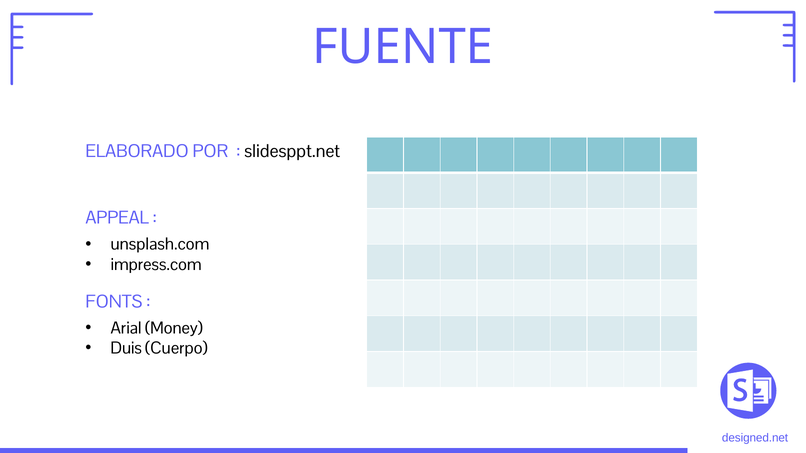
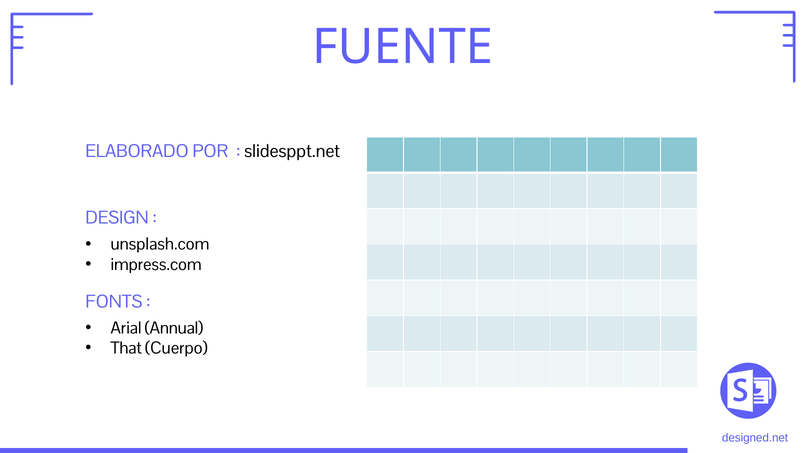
APPEAL: APPEAL -> DESIGN
Money: Money -> Annual
Duis: Duis -> That
